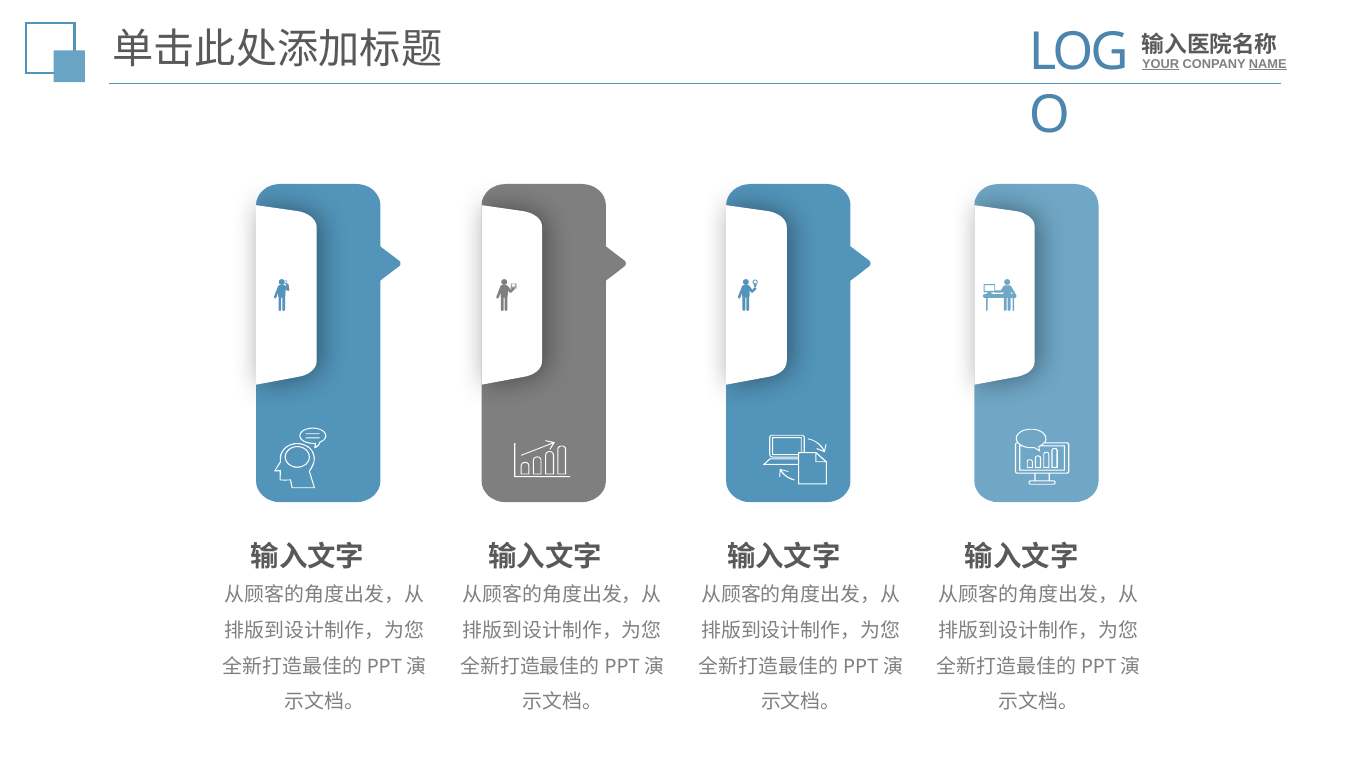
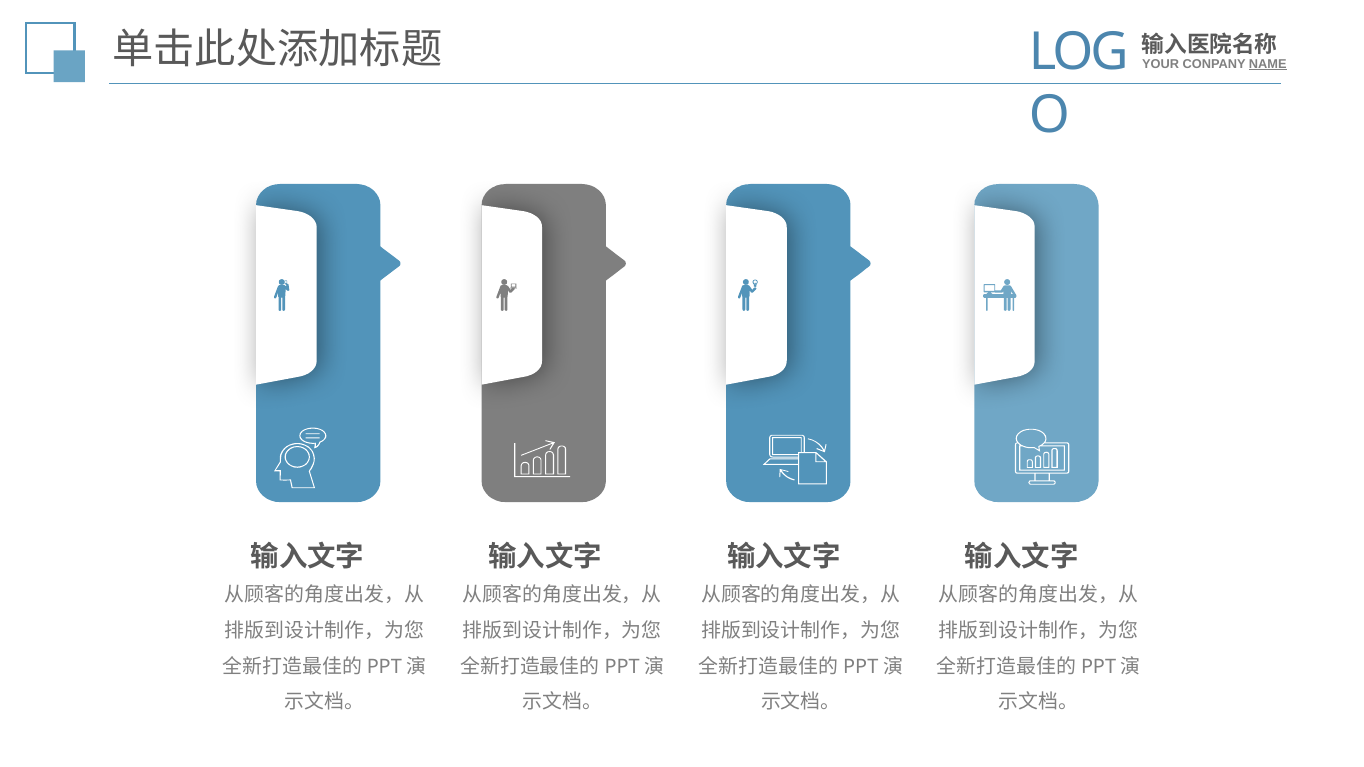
YOUR underline: present -> none
